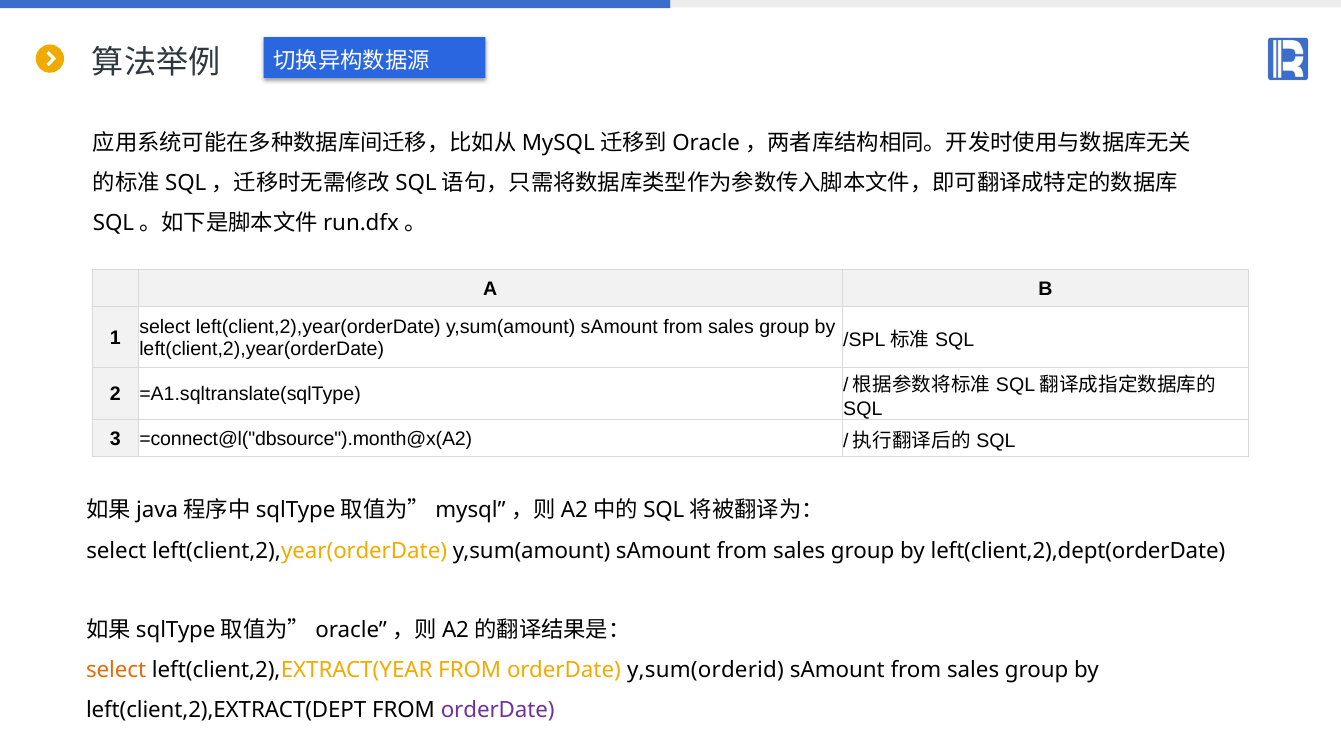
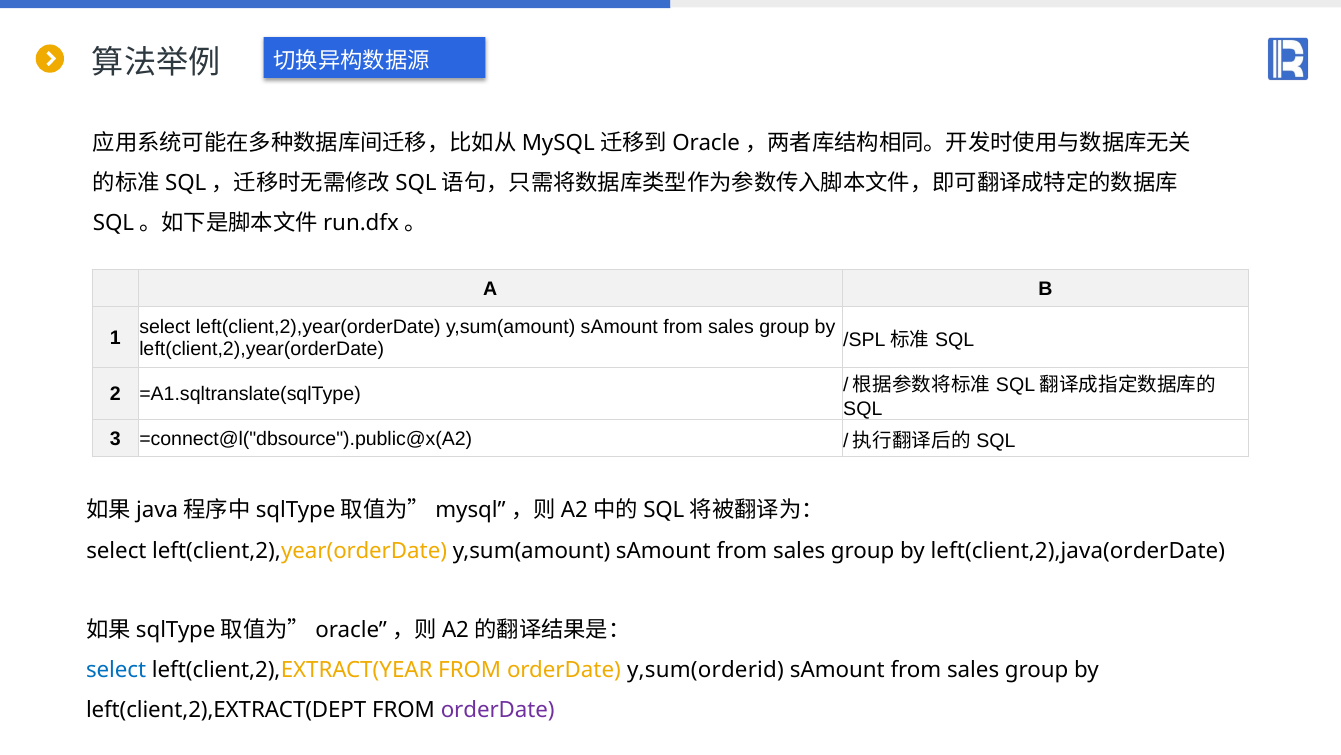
=connect@l("dbsource").month@x(A2: =connect@l("dbsource").month@x(A2 -> =connect@l("dbsource").public@x(A2
left(client,2),dept(orderDate: left(client,2),dept(orderDate -> left(client,2),java(orderDate
select at (116, 670) colour: orange -> blue
